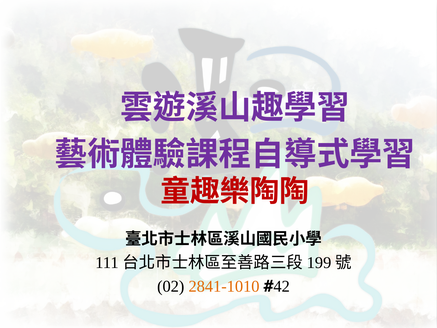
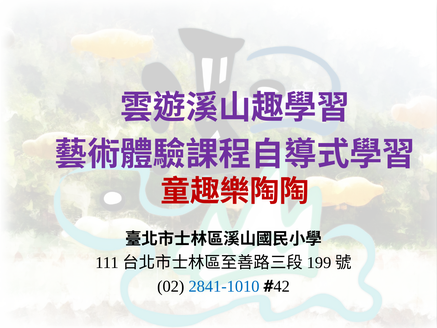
2841-1010 colour: orange -> blue
